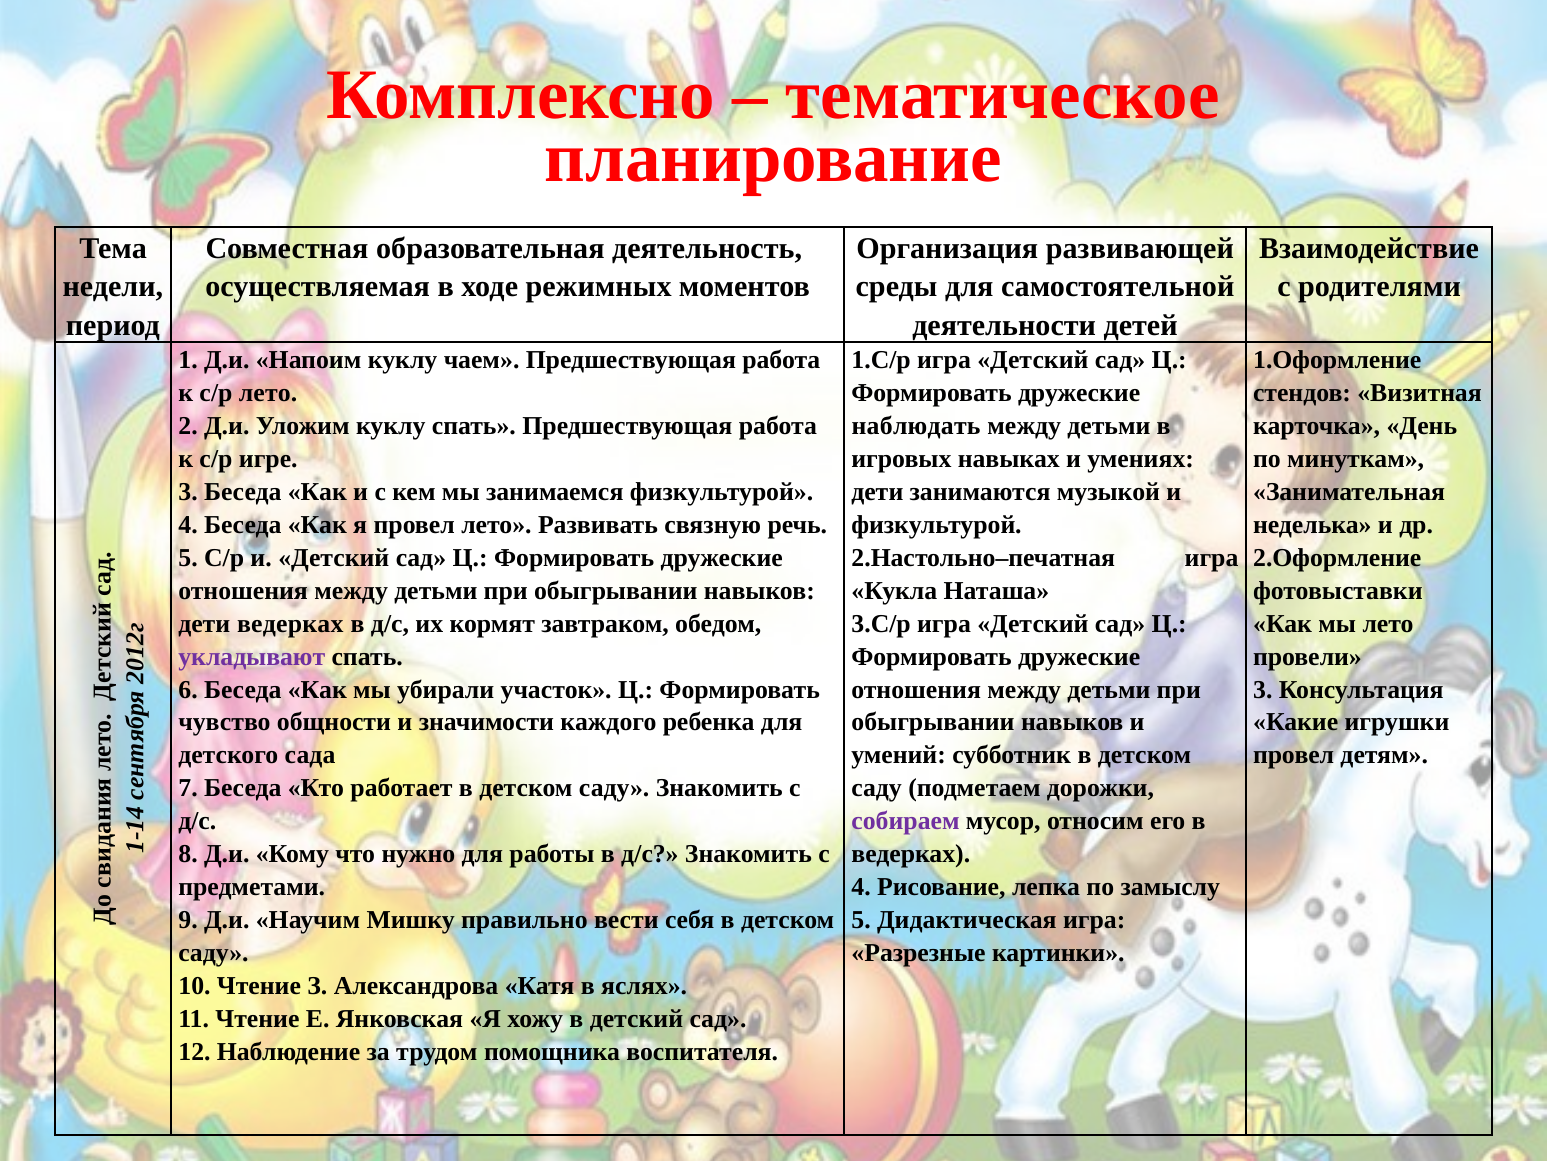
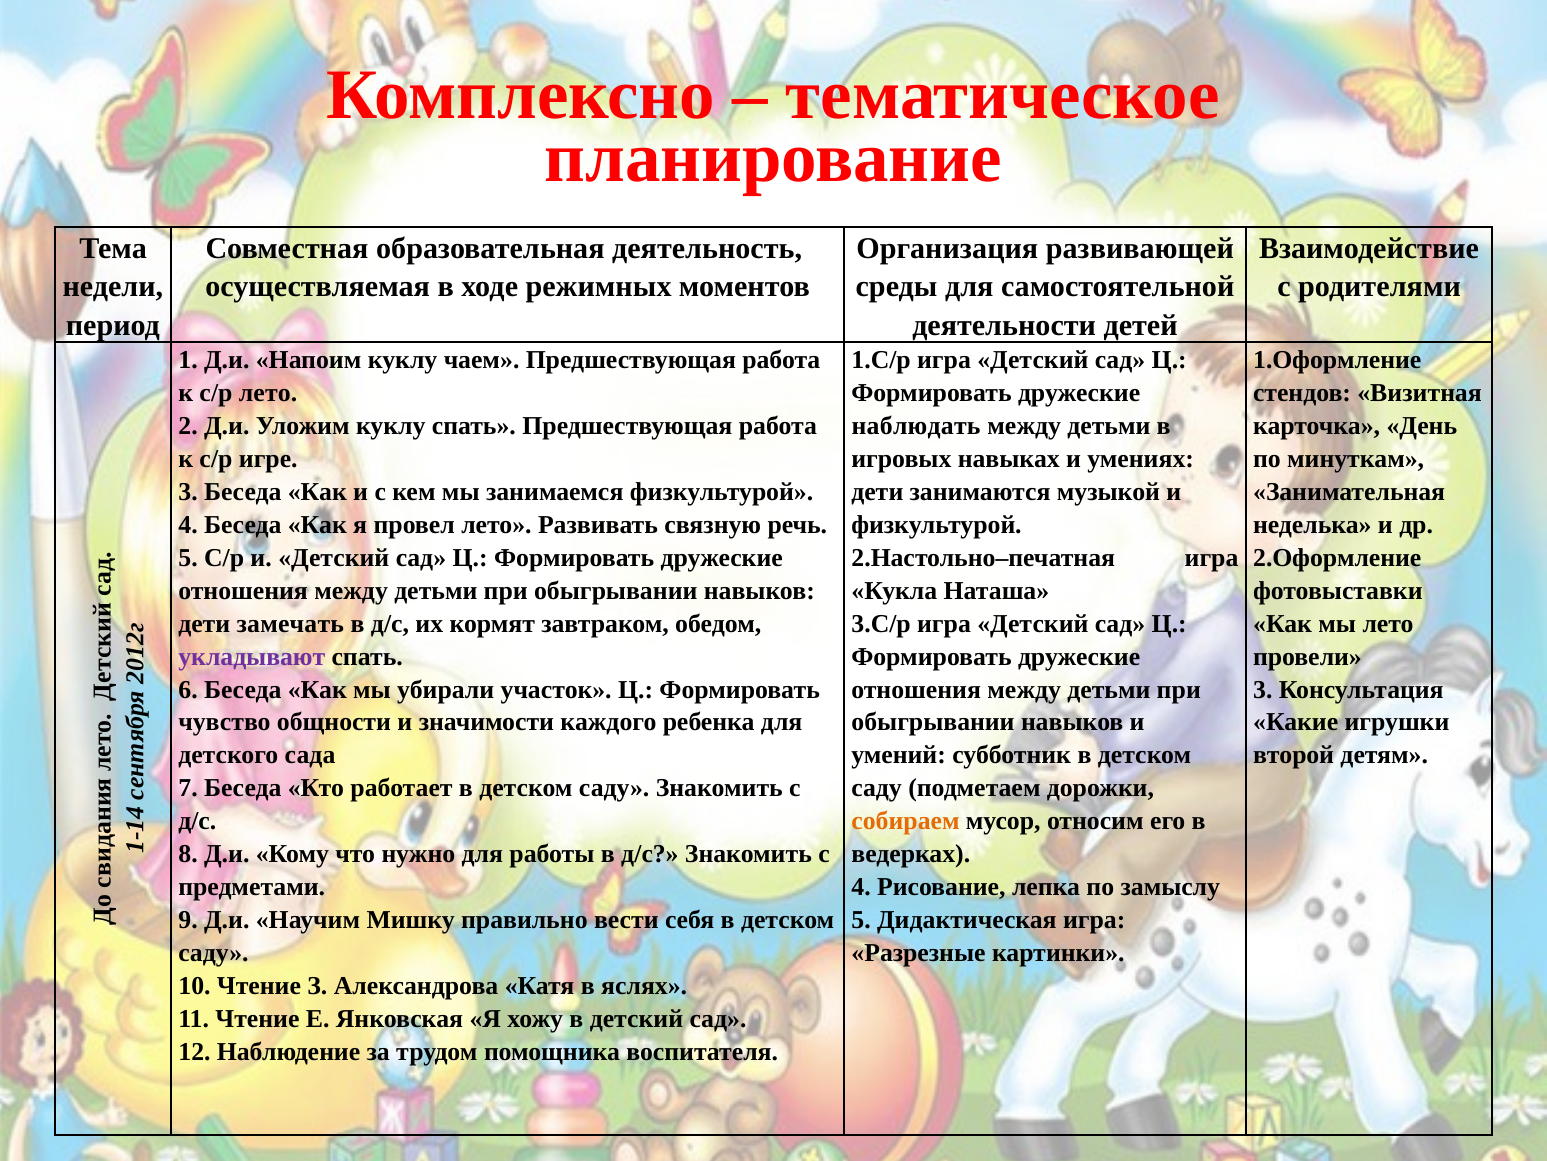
дети ведерках: ведерках -> замечать
провел at (1294, 755): провел -> второй
собираем colour: purple -> orange
